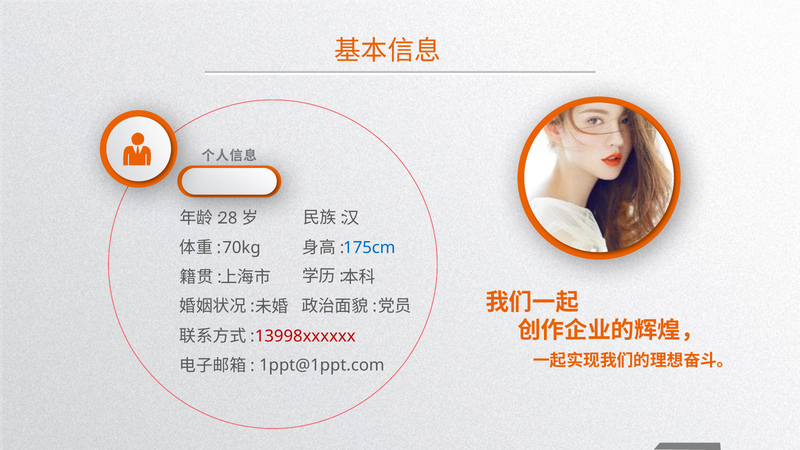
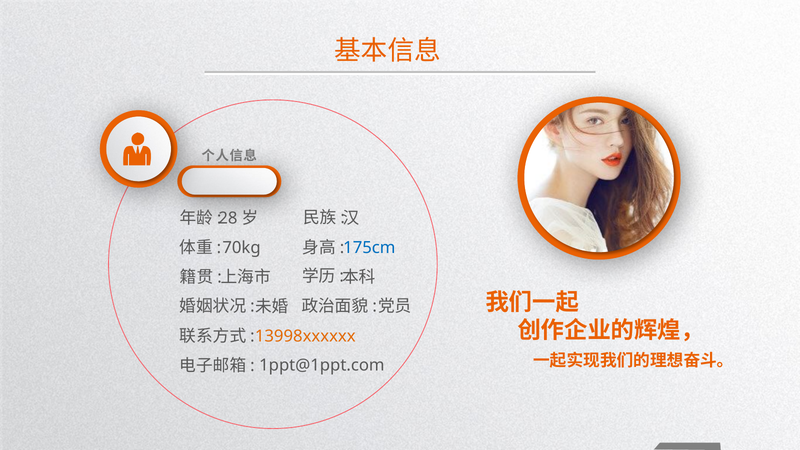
13998xxxxxx colour: red -> orange
